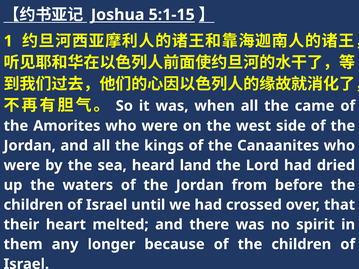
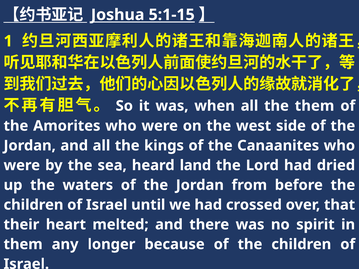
the came: came -> them
